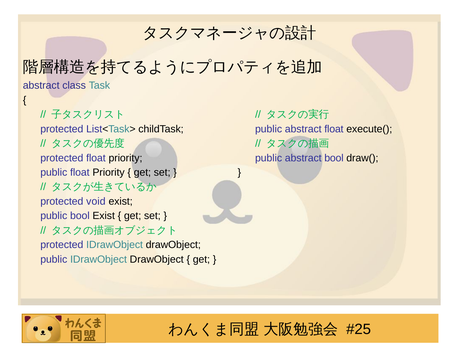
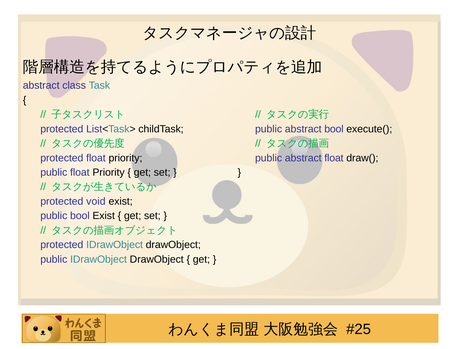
abstract float: float -> bool
abstract bool: bool -> float
